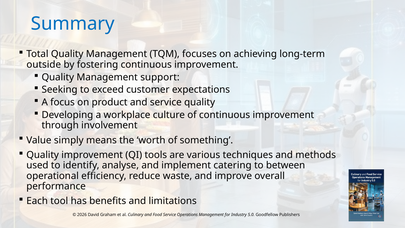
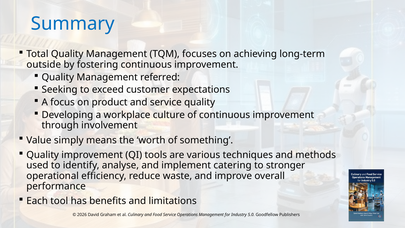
support: support -> referred
between: between -> stronger
